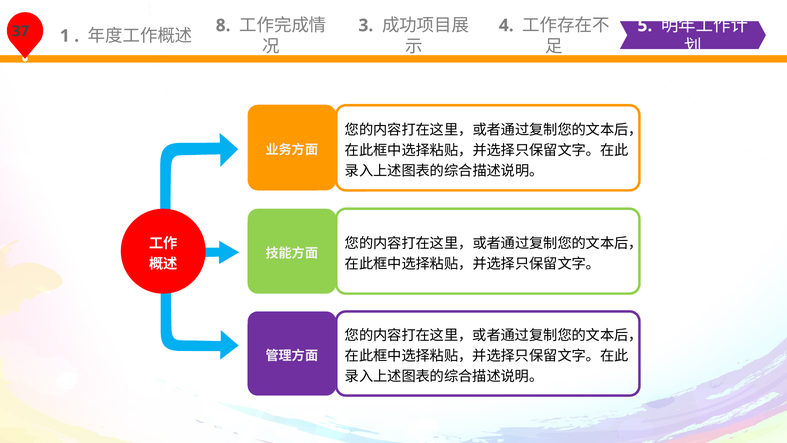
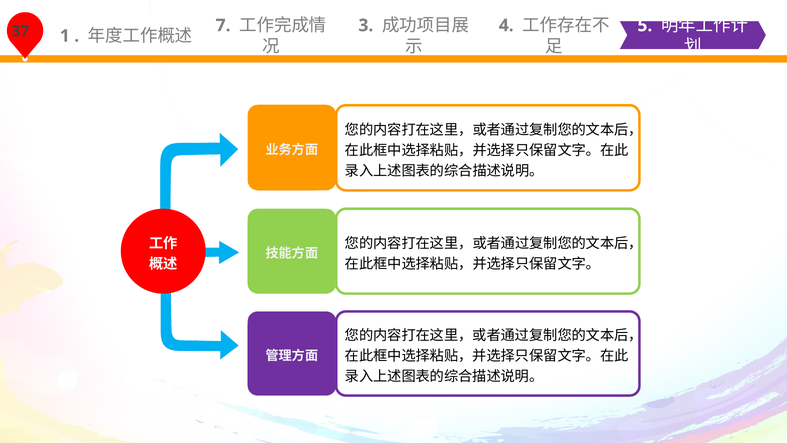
8: 8 -> 7
